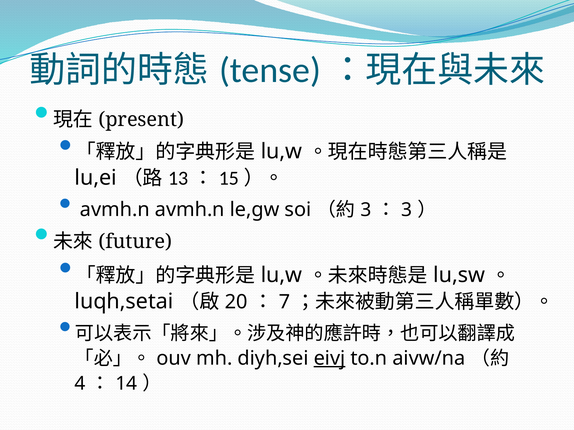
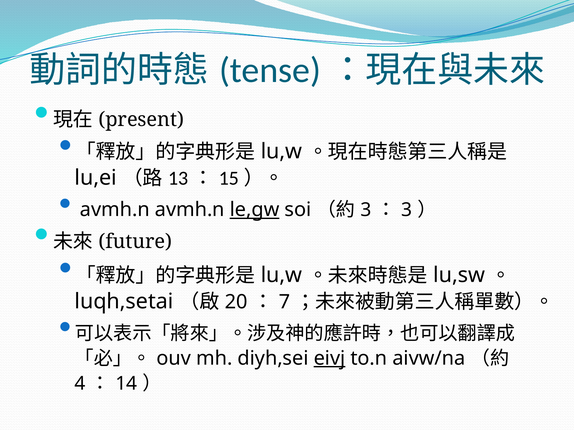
le,gw underline: none -> present
